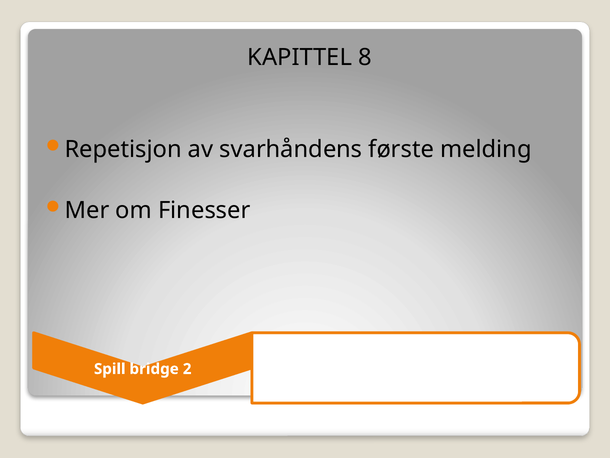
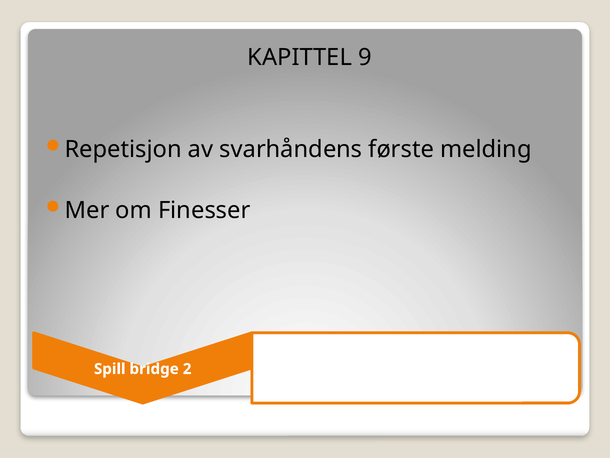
8: 8 -> 9
